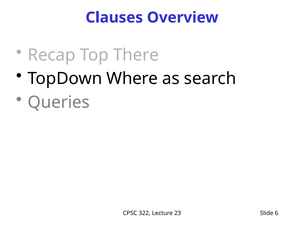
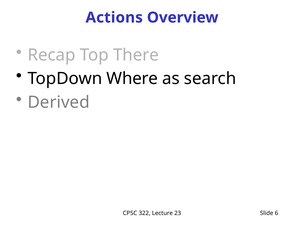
Clauses: Clauses -> Actions
Queries: Queries -> Derived
